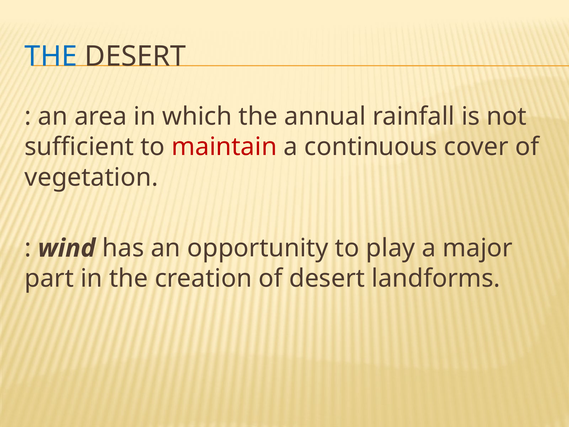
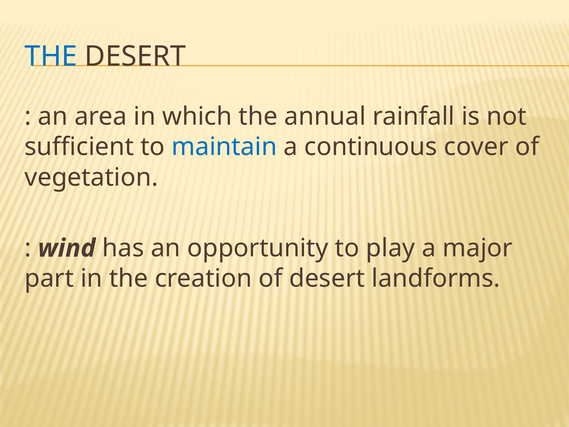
maintain colour: red -> blue
